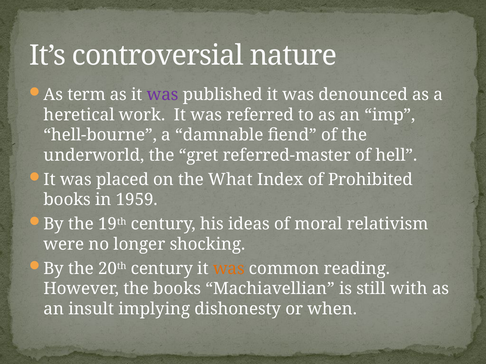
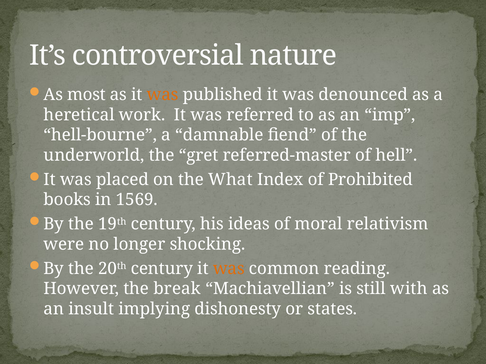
term: term -> most
was at (163, 95) colour: purple -> orange
1959: 1959 -> 1569
the books: books -> break
when: when -> states
